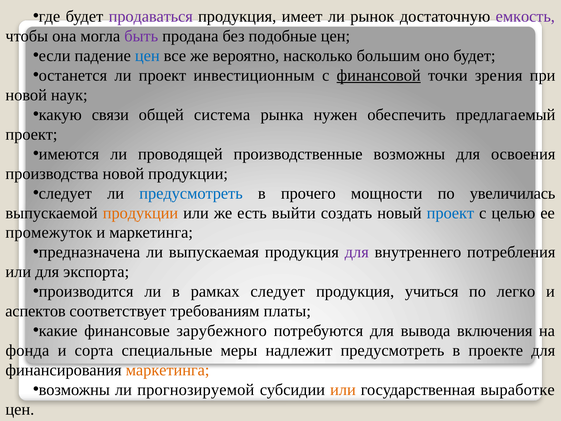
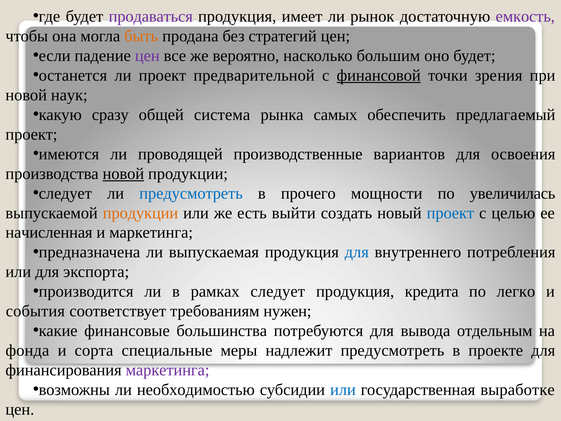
быть colour: purple -> orange
подобные: подобные -> стратегий
цен at (147, 56) colour: blue -> purple
инвестиционным: инвестиционным -> предварительной
связи: связи -> сразу
нужен: нужен -> самых
производственные возможны: возможны -> вариантов
новой at (123, 174) underline: none -> present
промежуток: промежуток -> начисленная
для at (357, 252) colour: purple -> blue
учиться: учиться -> кредита
аспектов: аспектов -> события
платы: платы -> нужен
зарубежного: зарубежного -> большинства
включения: включения -> отдельным
маркетинга at (168, 370) colour: orange -> purple
прогнозируемой: прогнозируемой -> необходимостью
или at (343, 390) colour: orange -> blue
